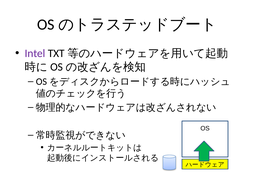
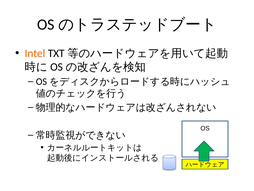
Intel colour: purple -> orange
